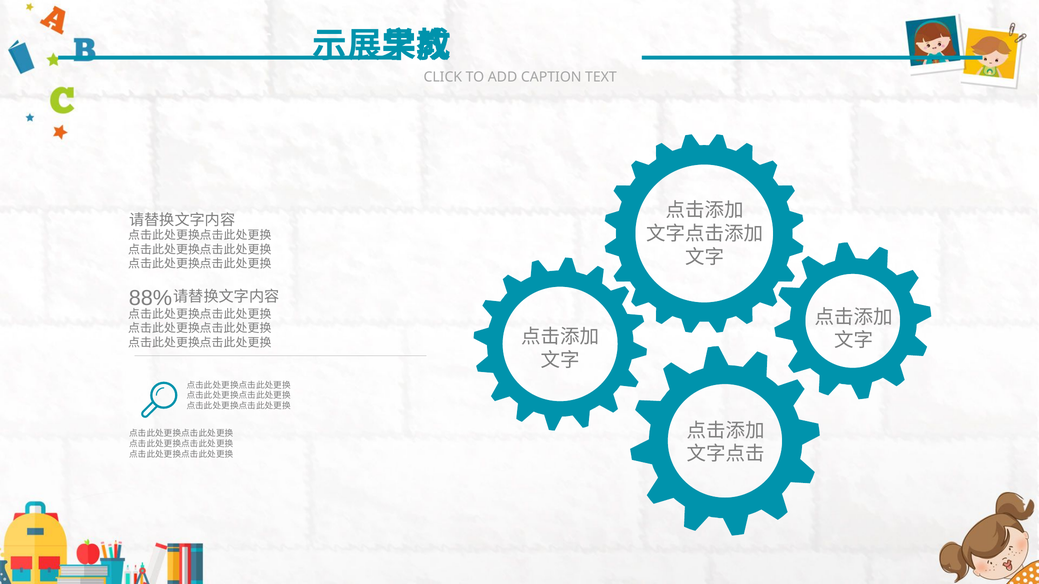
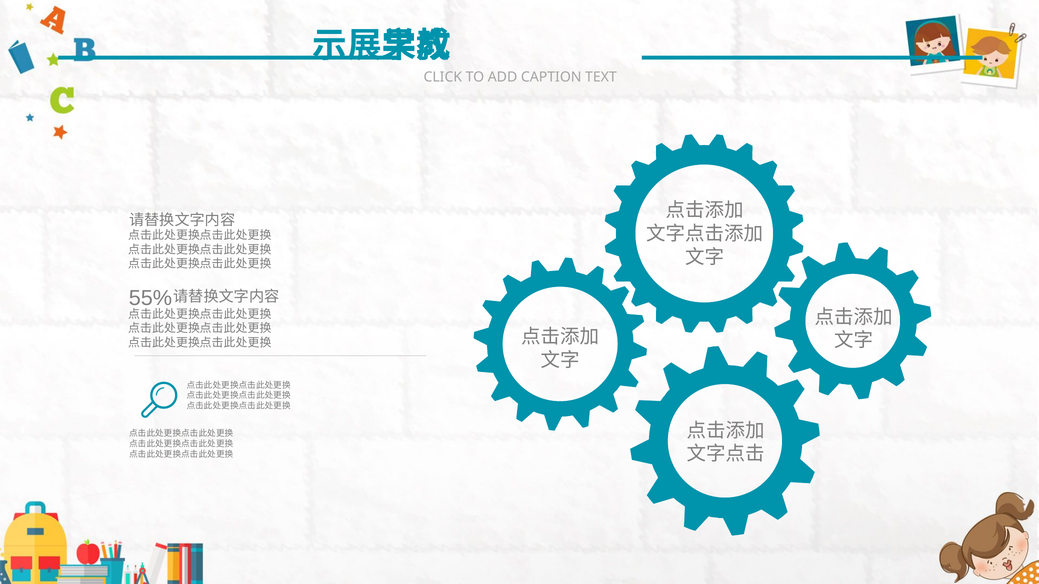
88%: 88% -> 55%
